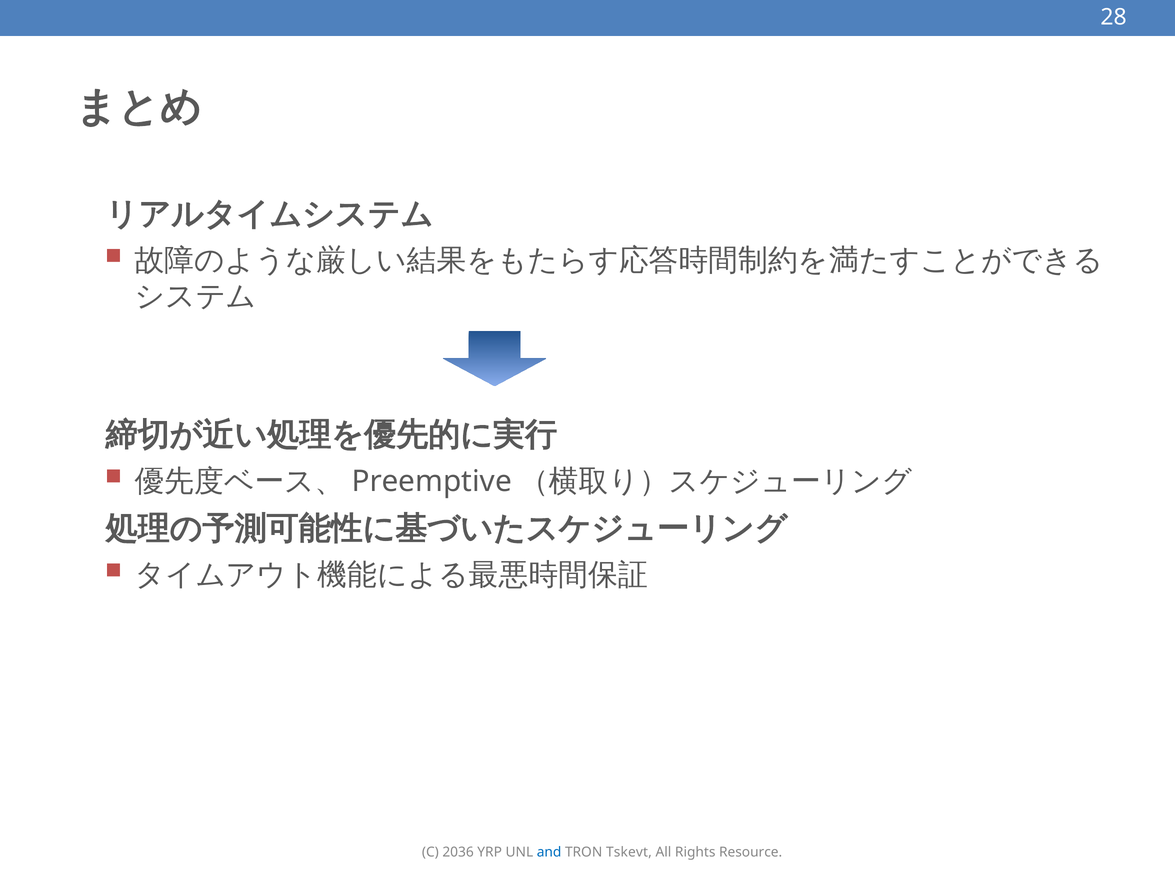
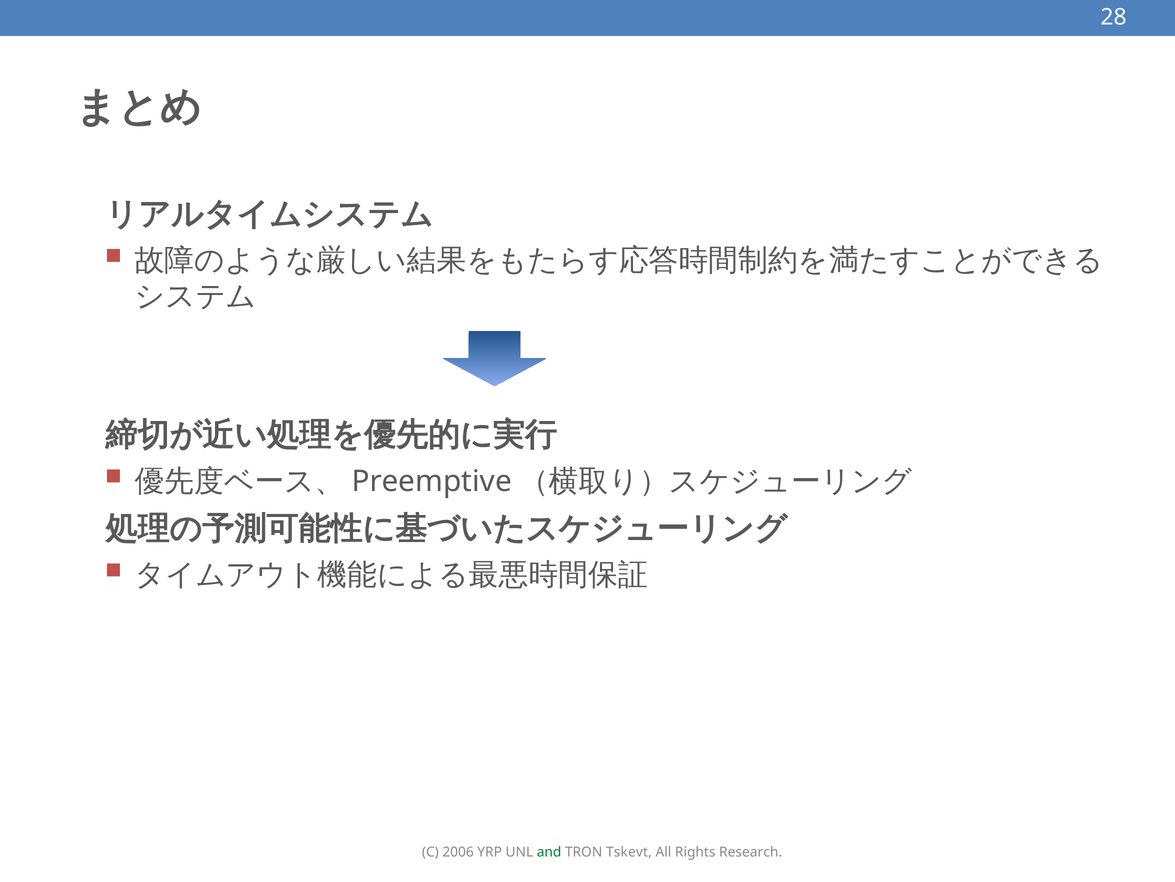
2036: 2036 -> 2006
and colour: blue -> green
Resource: Resource -> Research
